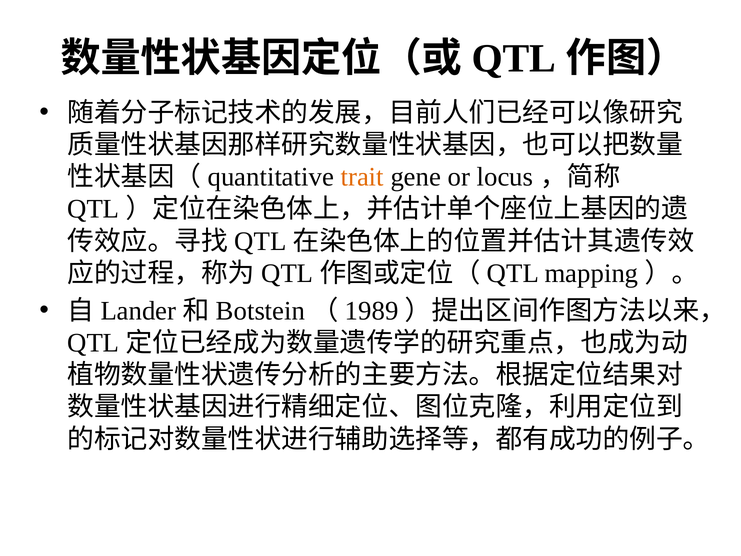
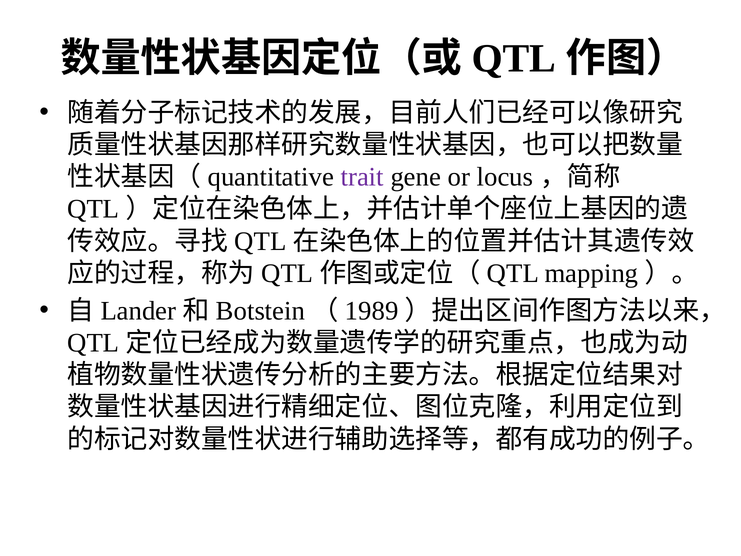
trait colour: orange -> purple
